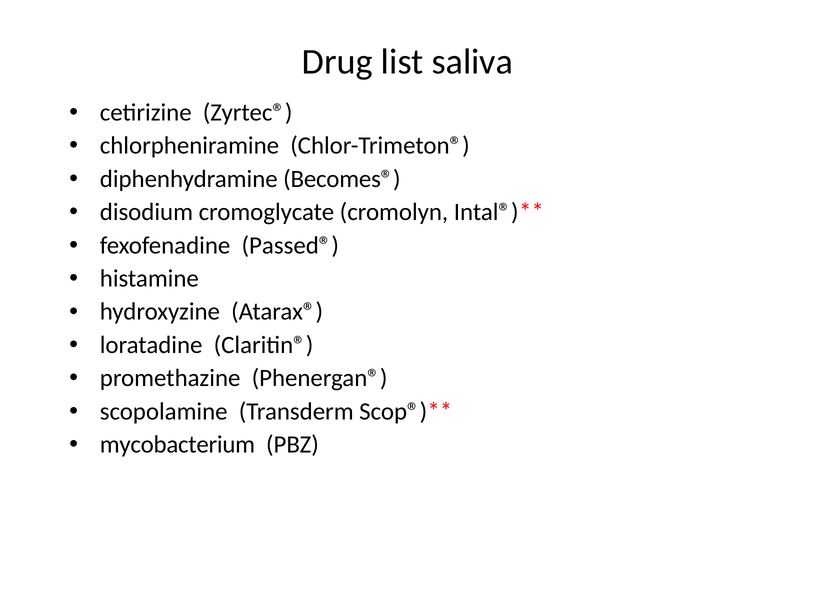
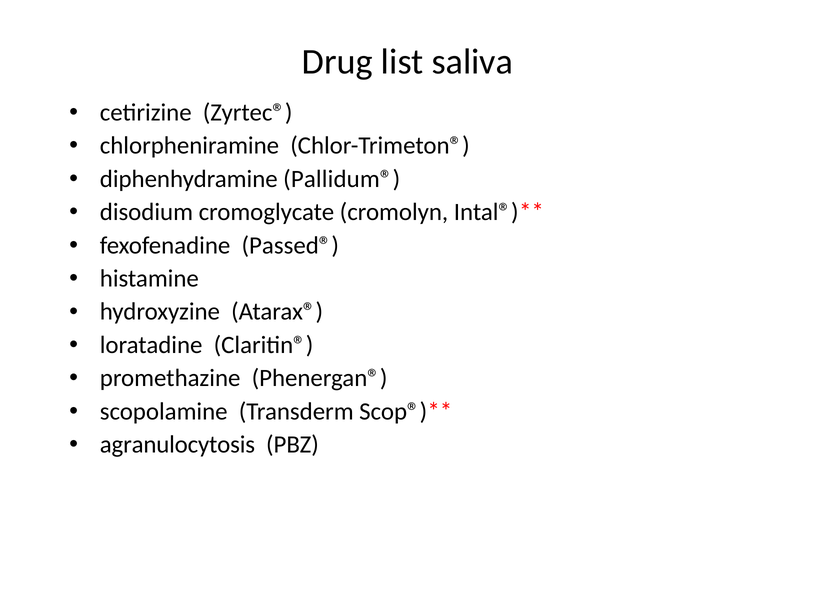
Becomes®: Becomes® -> Pallidum®
mycobacterium: mycobacterium -> agranulocytosis
